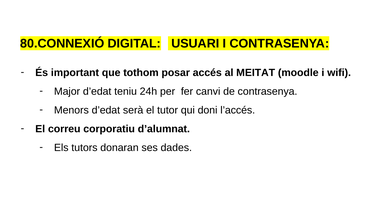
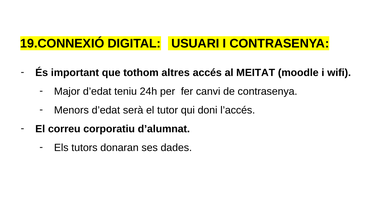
80.CONNEXIÓ: 80.CONNEXIÓ -> 19.CONNEXIÓ
posar: posar -> altres
